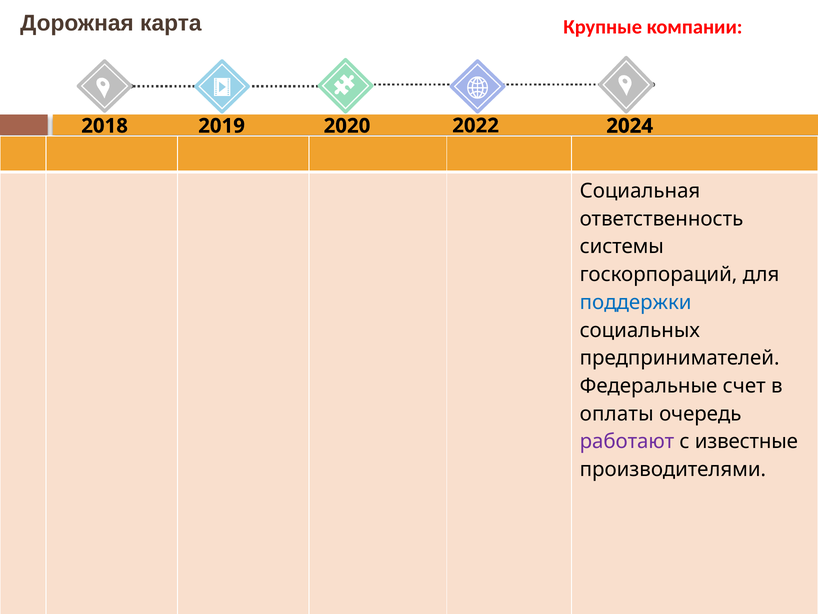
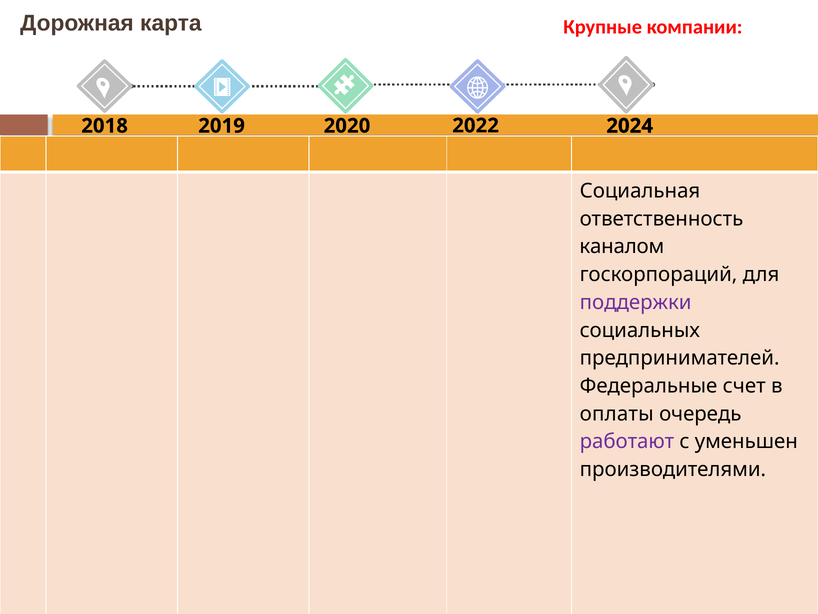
системы: системы -> каналом
поддержки colour: blue -> purple
известные: известные -> уменьшен
